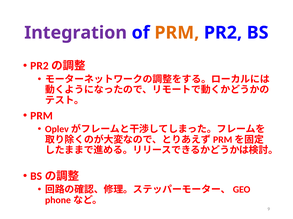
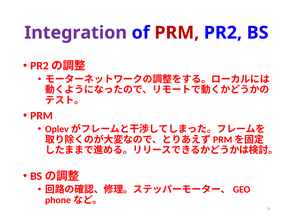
PRM at (177, 33) colour: orange -> red
